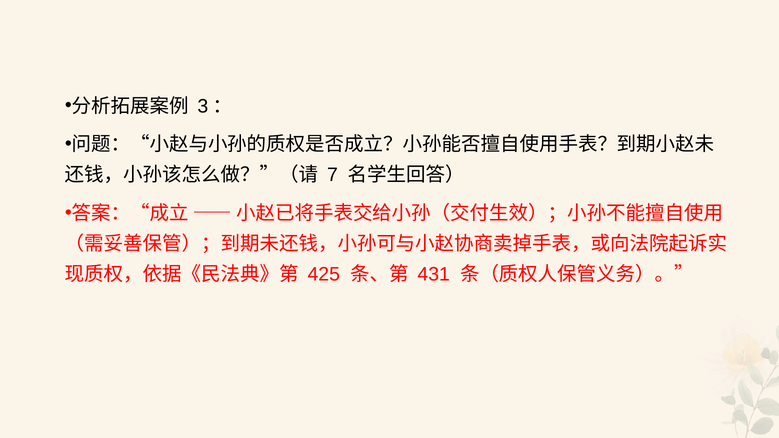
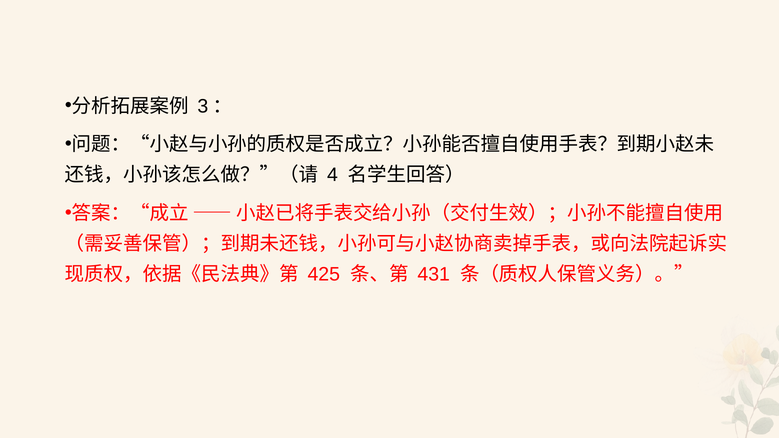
7: 7 -> 4
